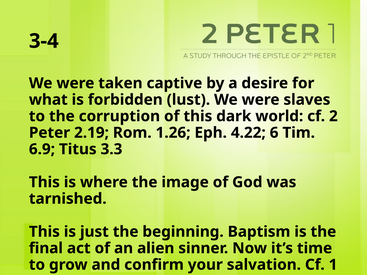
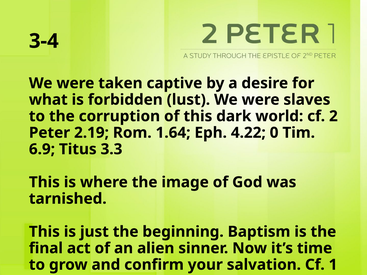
1.26: 1.26 -> 1.64
6: 6 -> 0
